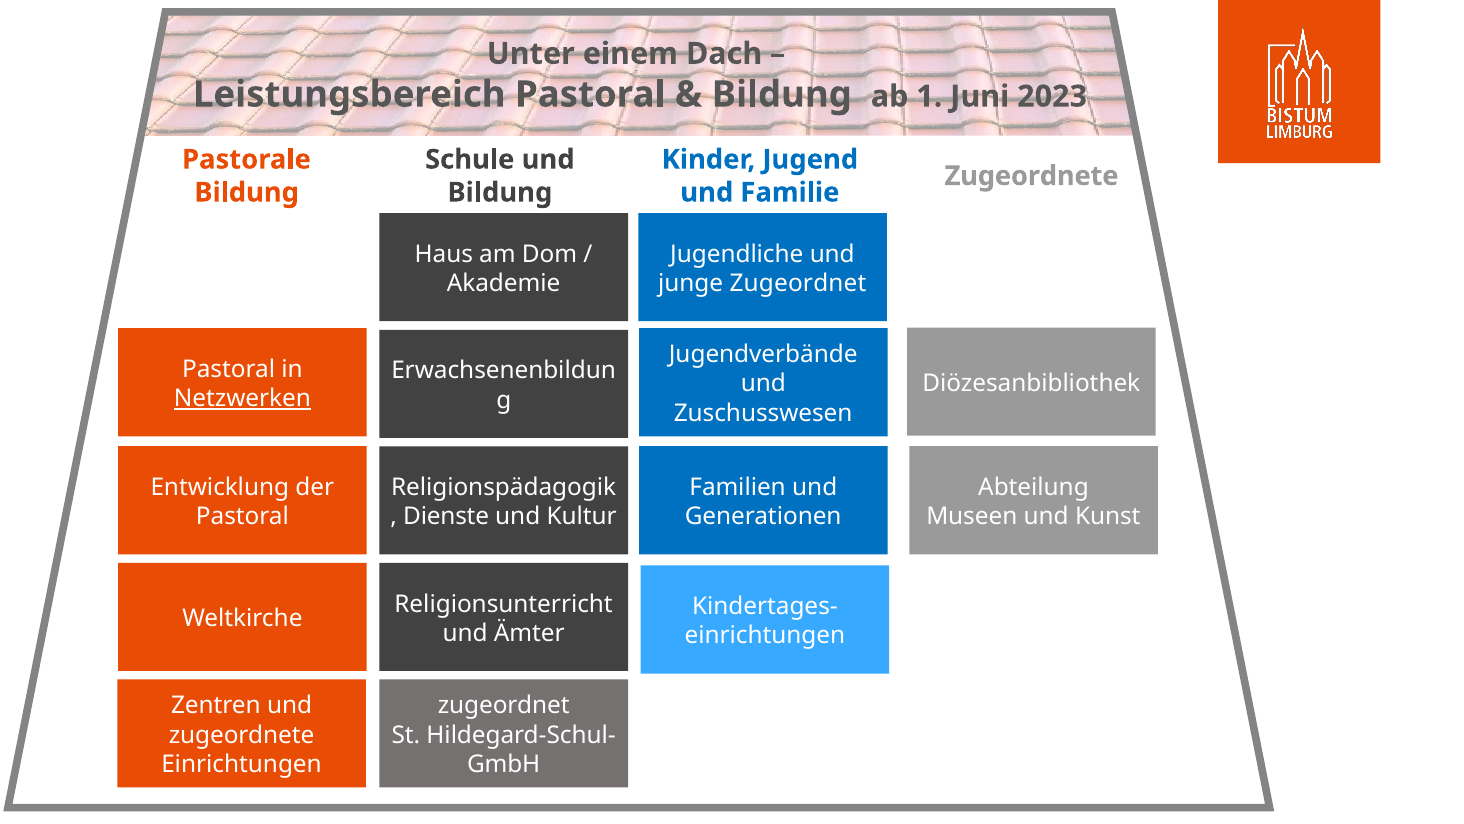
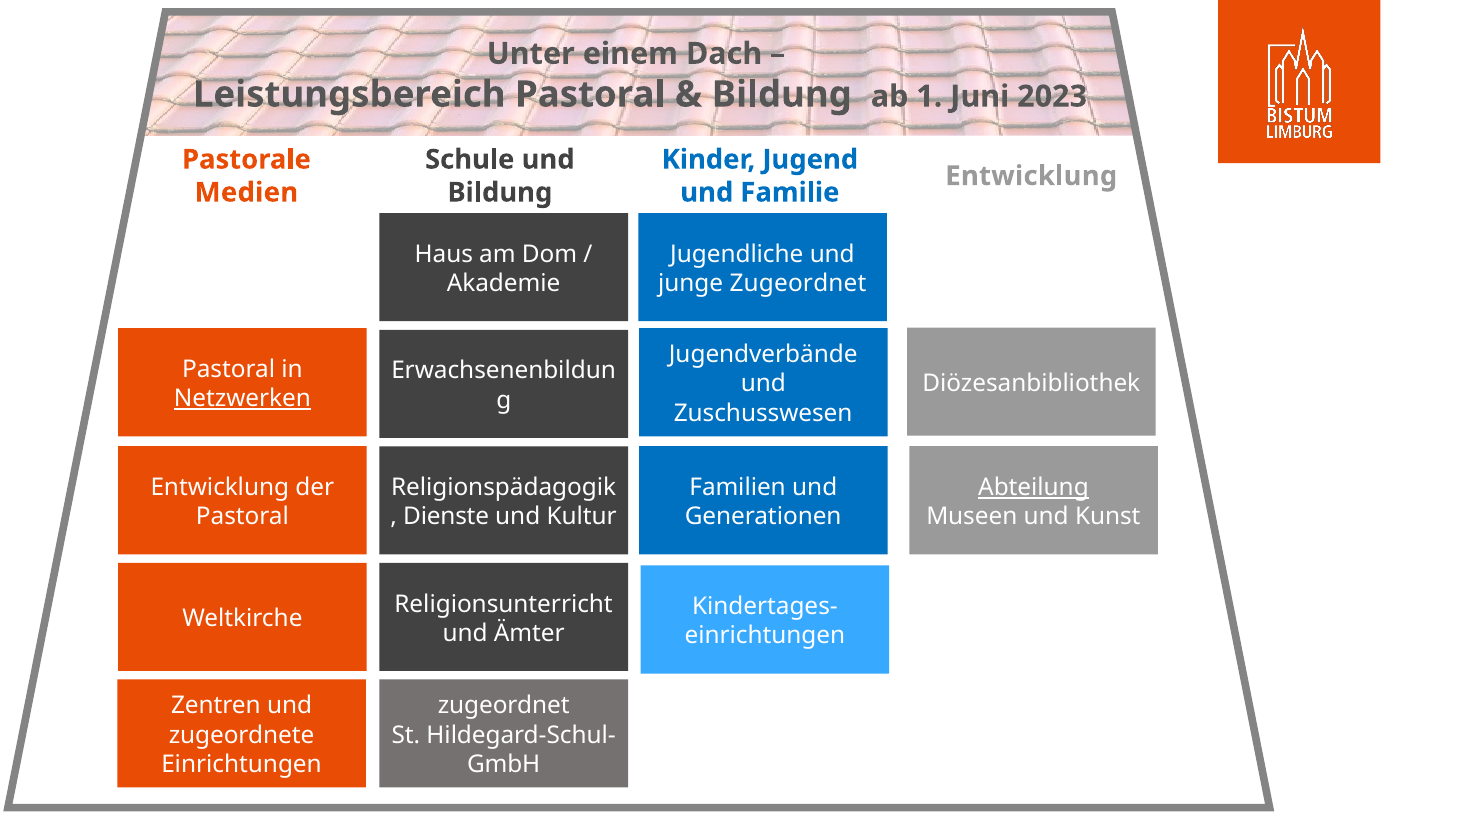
Zugeordnete at (1032, 176): Zugeordnete -> Entwicklung
Bildung at (247, 192): Bildung -> Medien
Abteilung underline: none -> present
